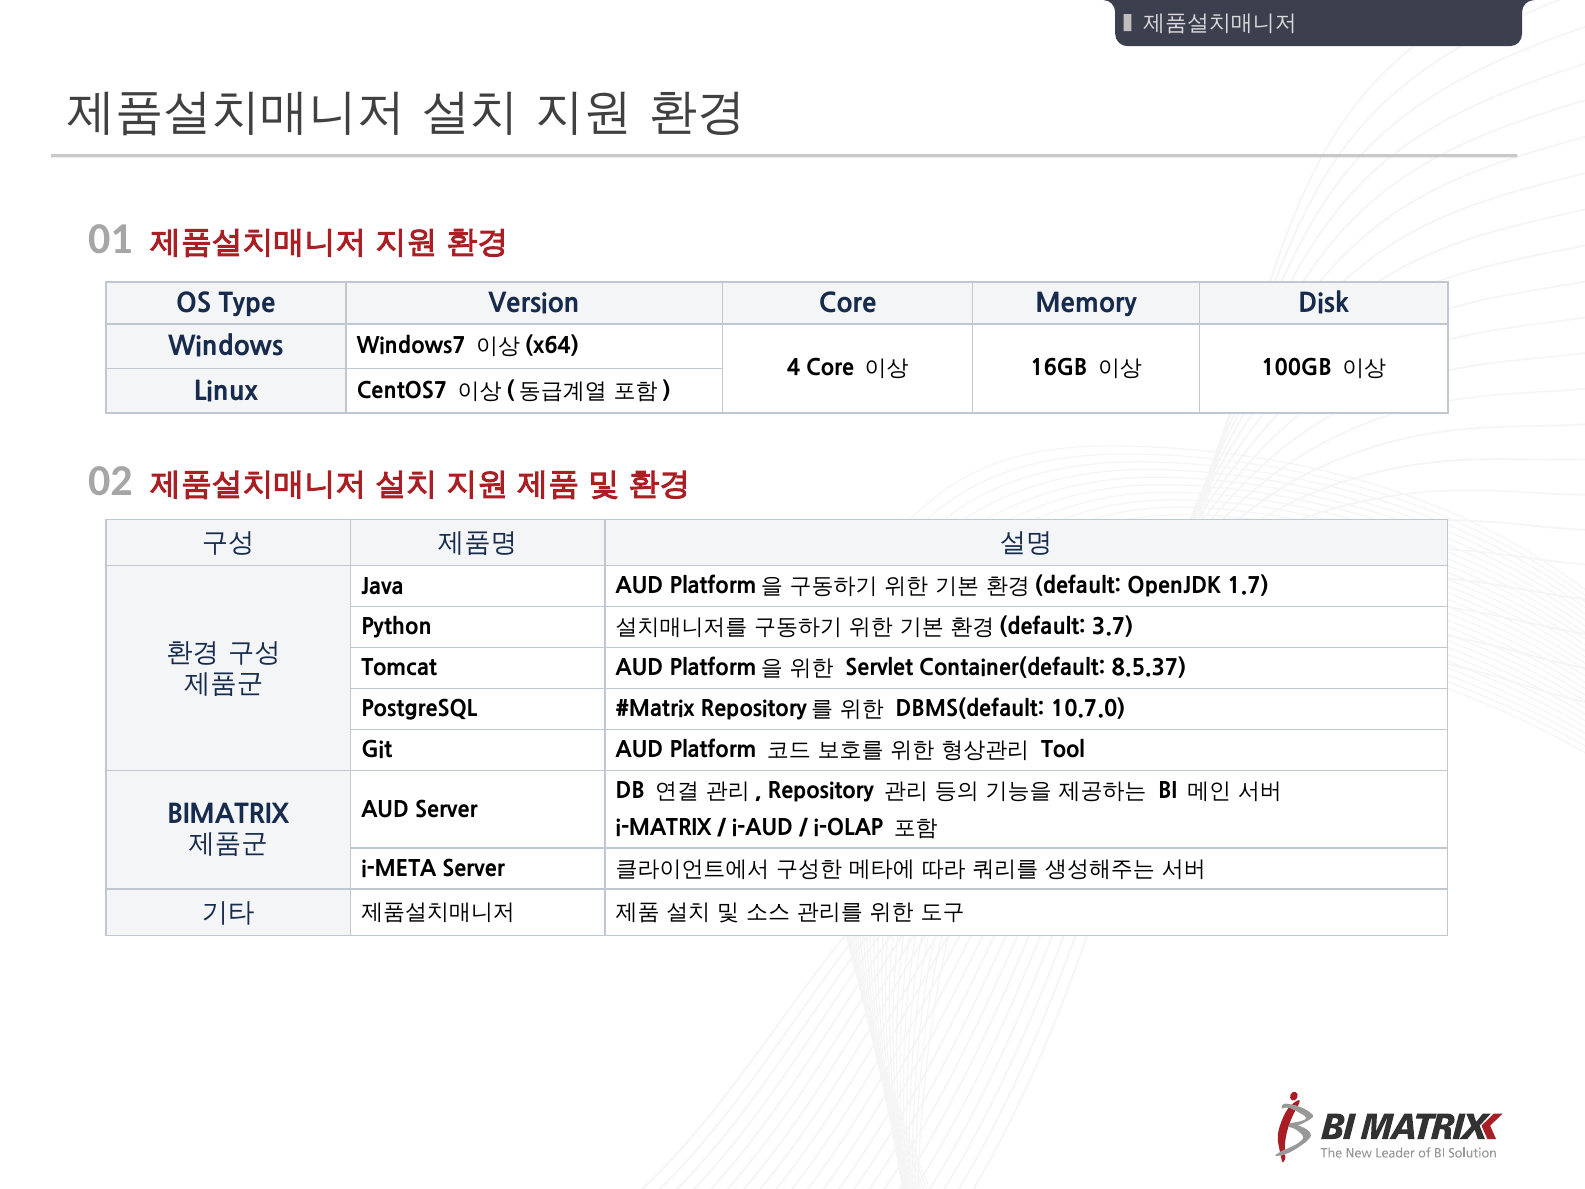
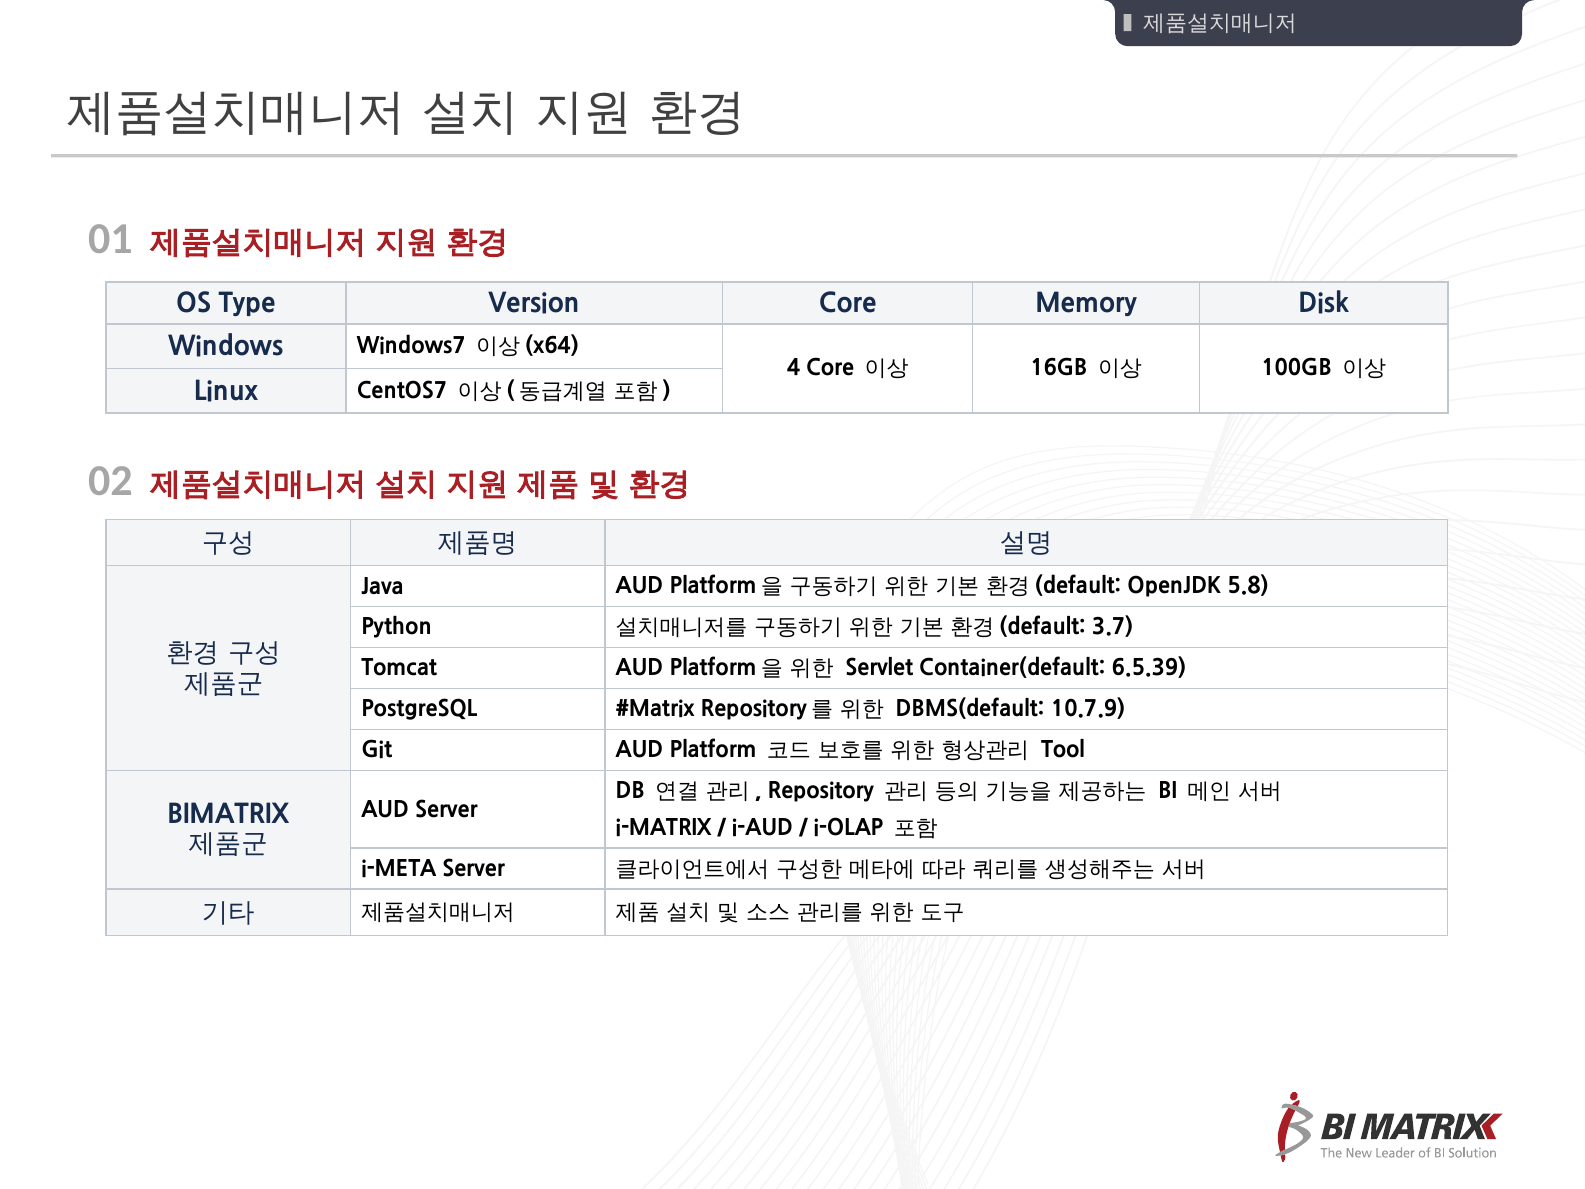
1.7: 1.7 -> 5.8
8.5.37: 8.5.37 -> 6.5.39
10.7.0: 10.7.0 -> 10.7.9
